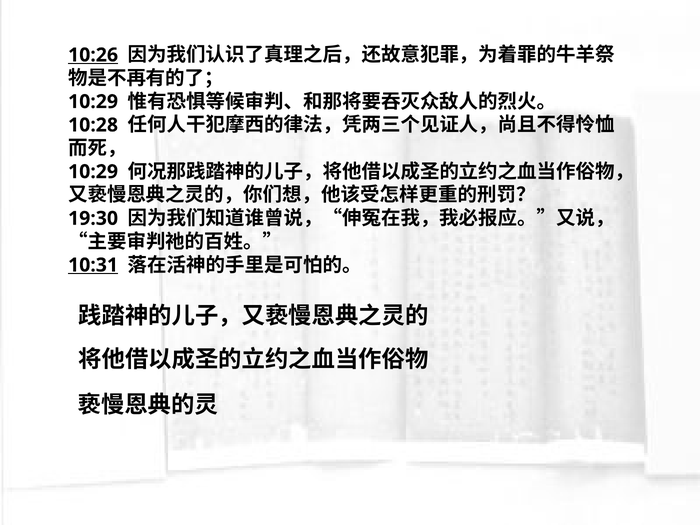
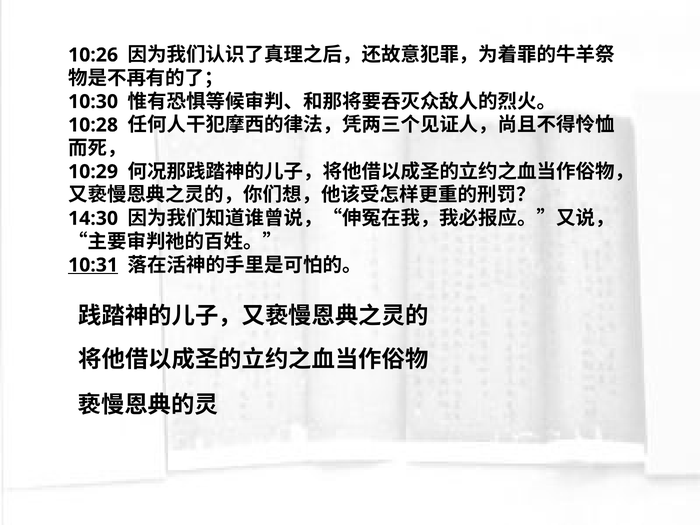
10:26 underline: present -> none
10:29 at (93, 102): 10:29 -> 10:30
19:30: 19:30 -> 14:30
